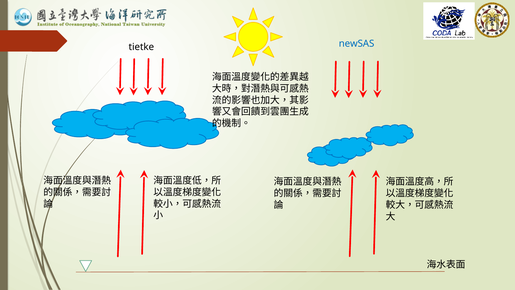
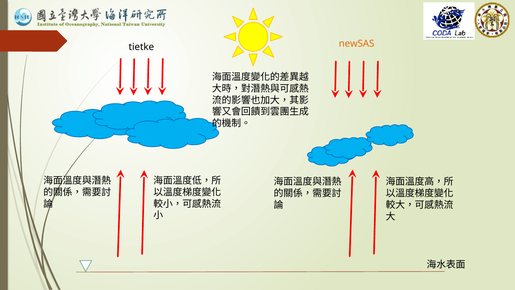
newSAS colour: blue -> orange
